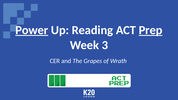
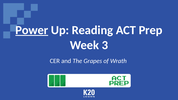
Prep underline: present -> none
